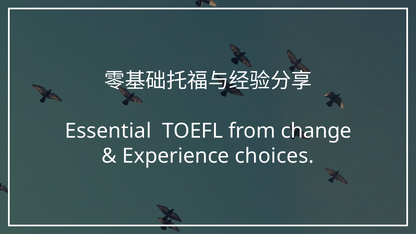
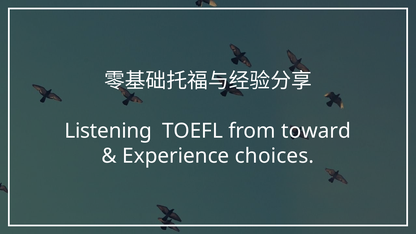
Essential: Essential -> Listening
change: change -> toward
